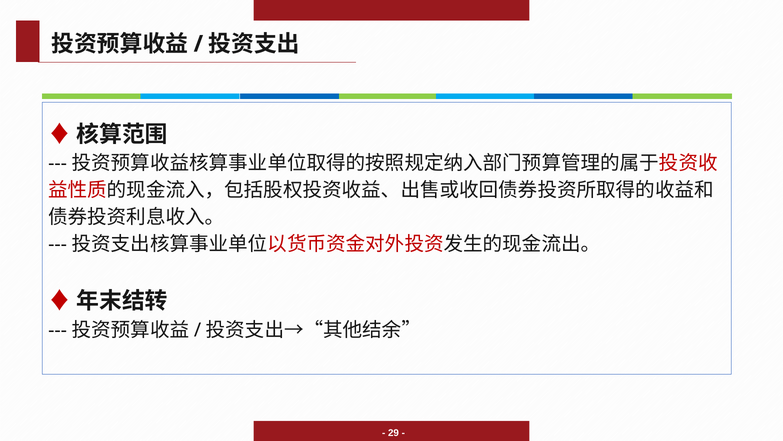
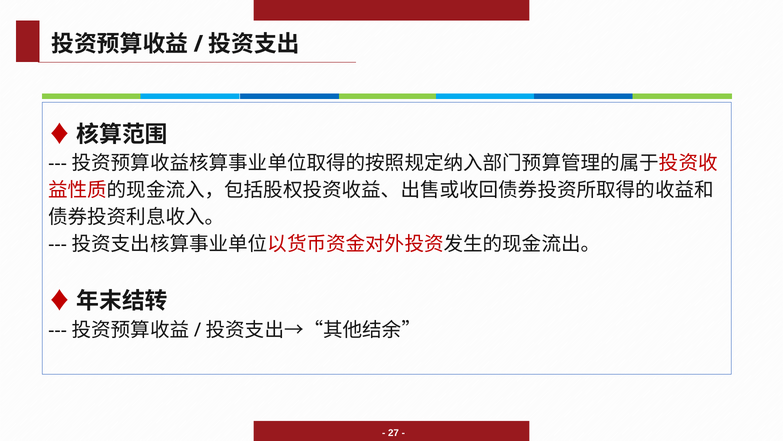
29: 29 -> 27
